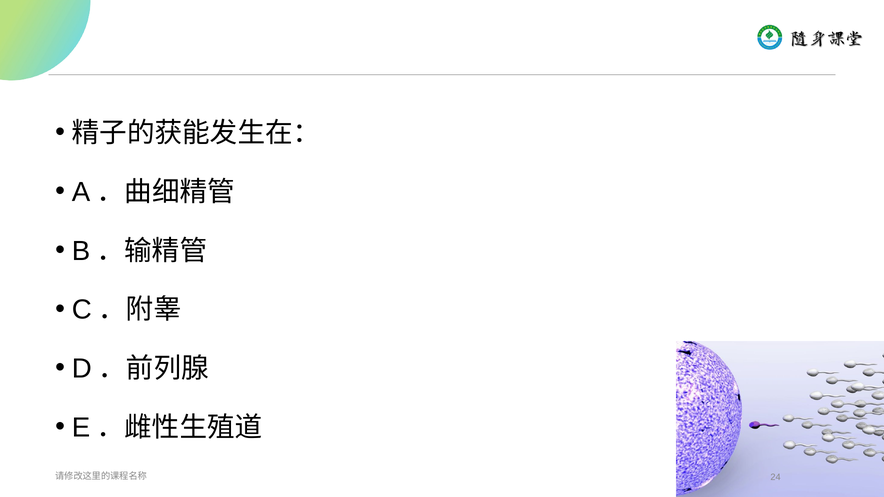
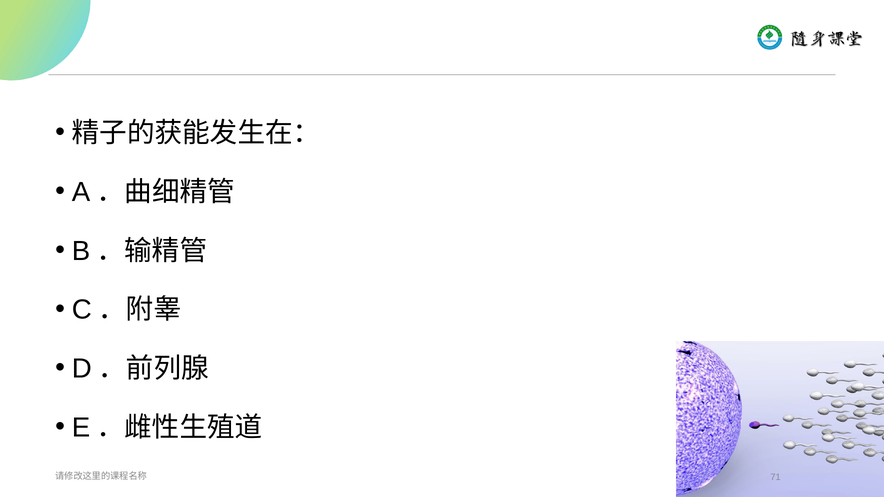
24: 24 -> 71
